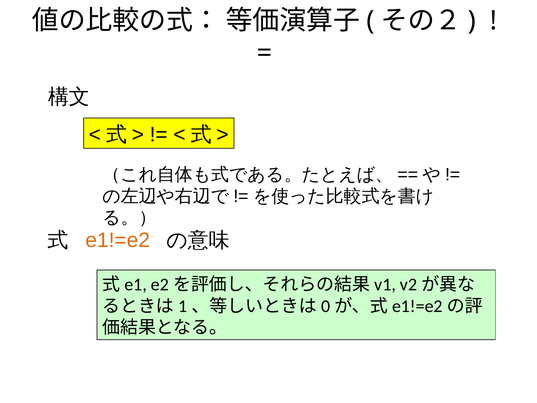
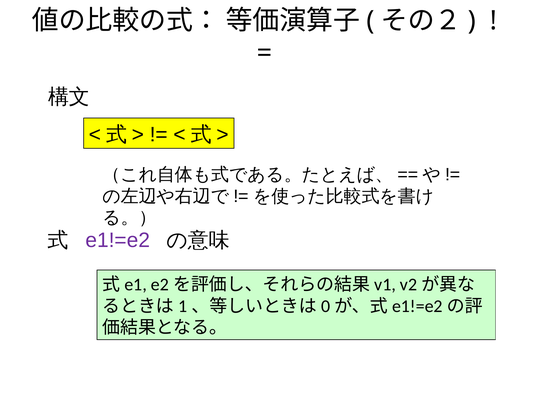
e1!=e2 colour: orange -> purple
